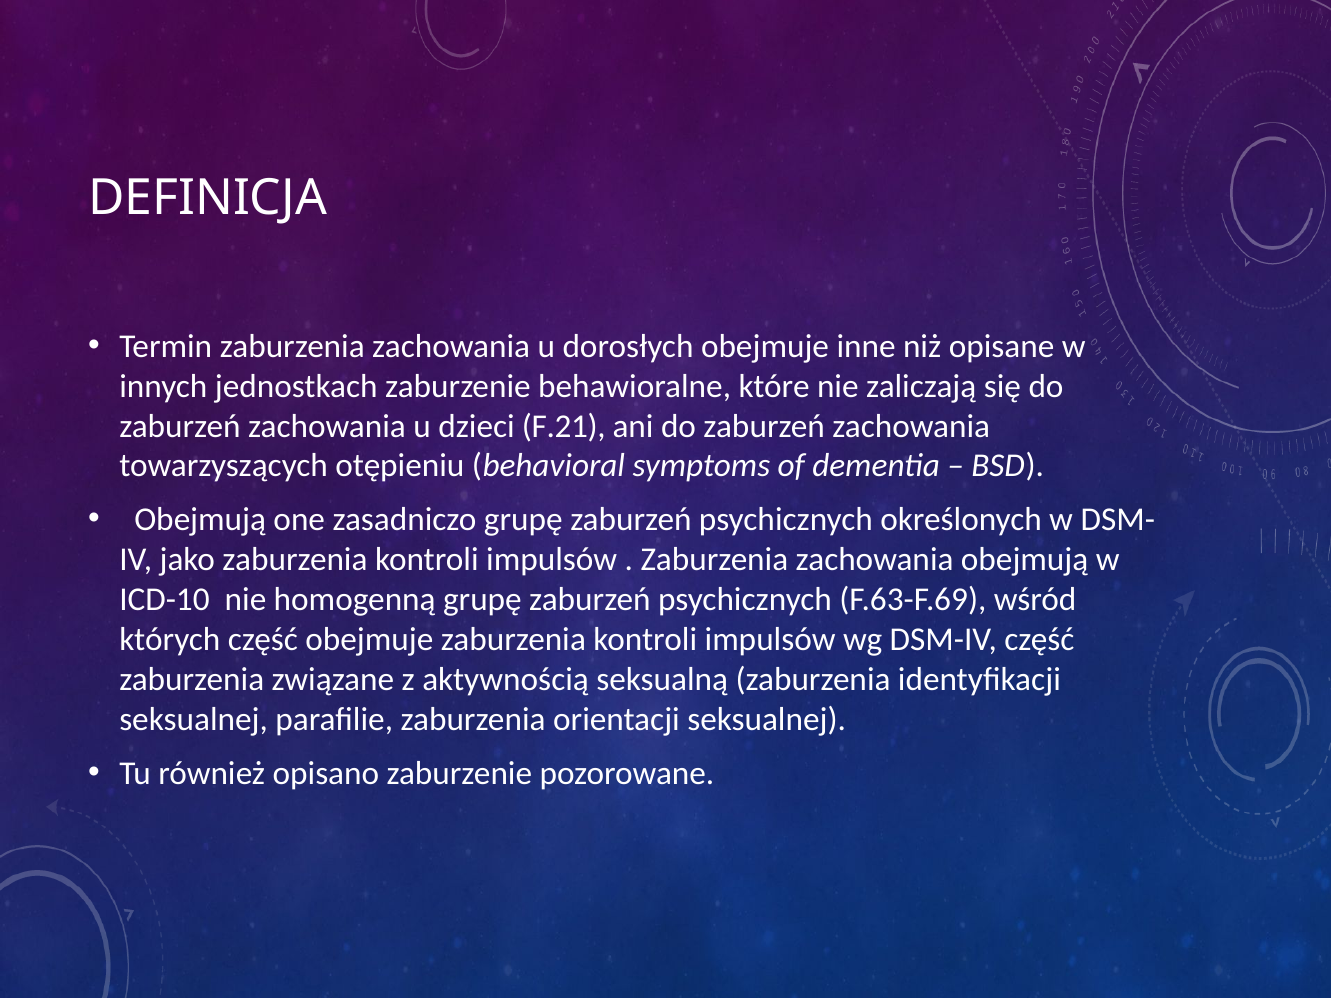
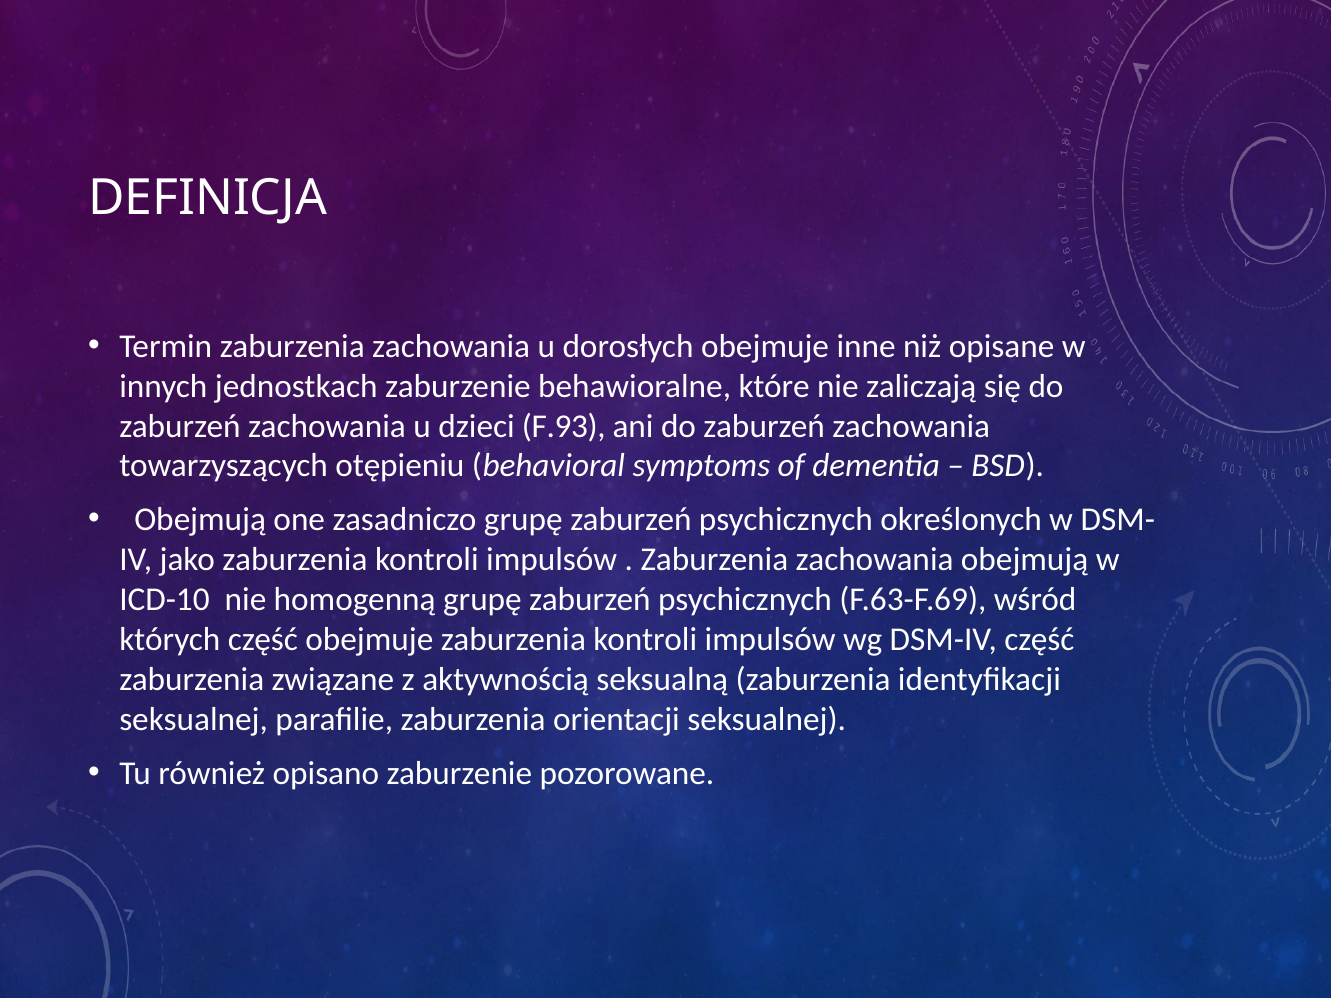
F.21: F.21 -> F.93
